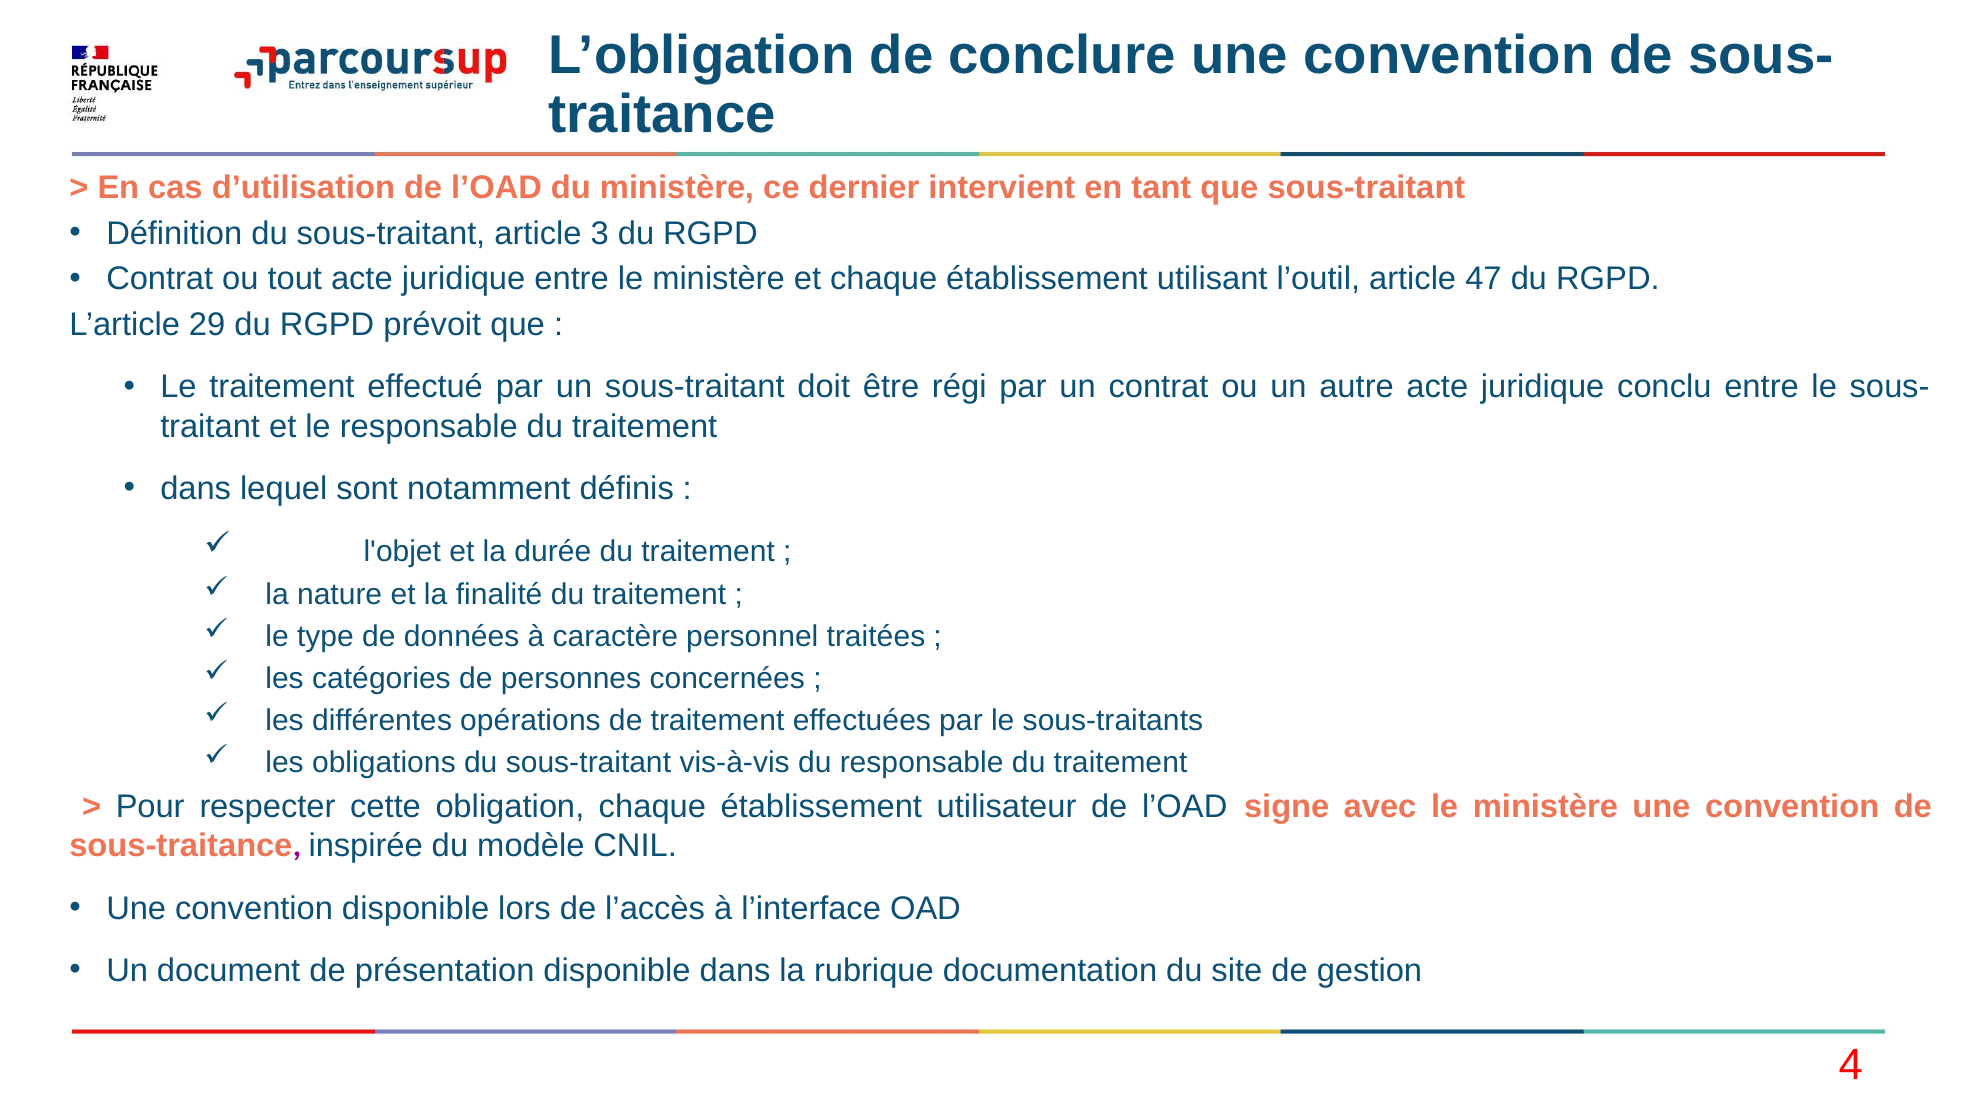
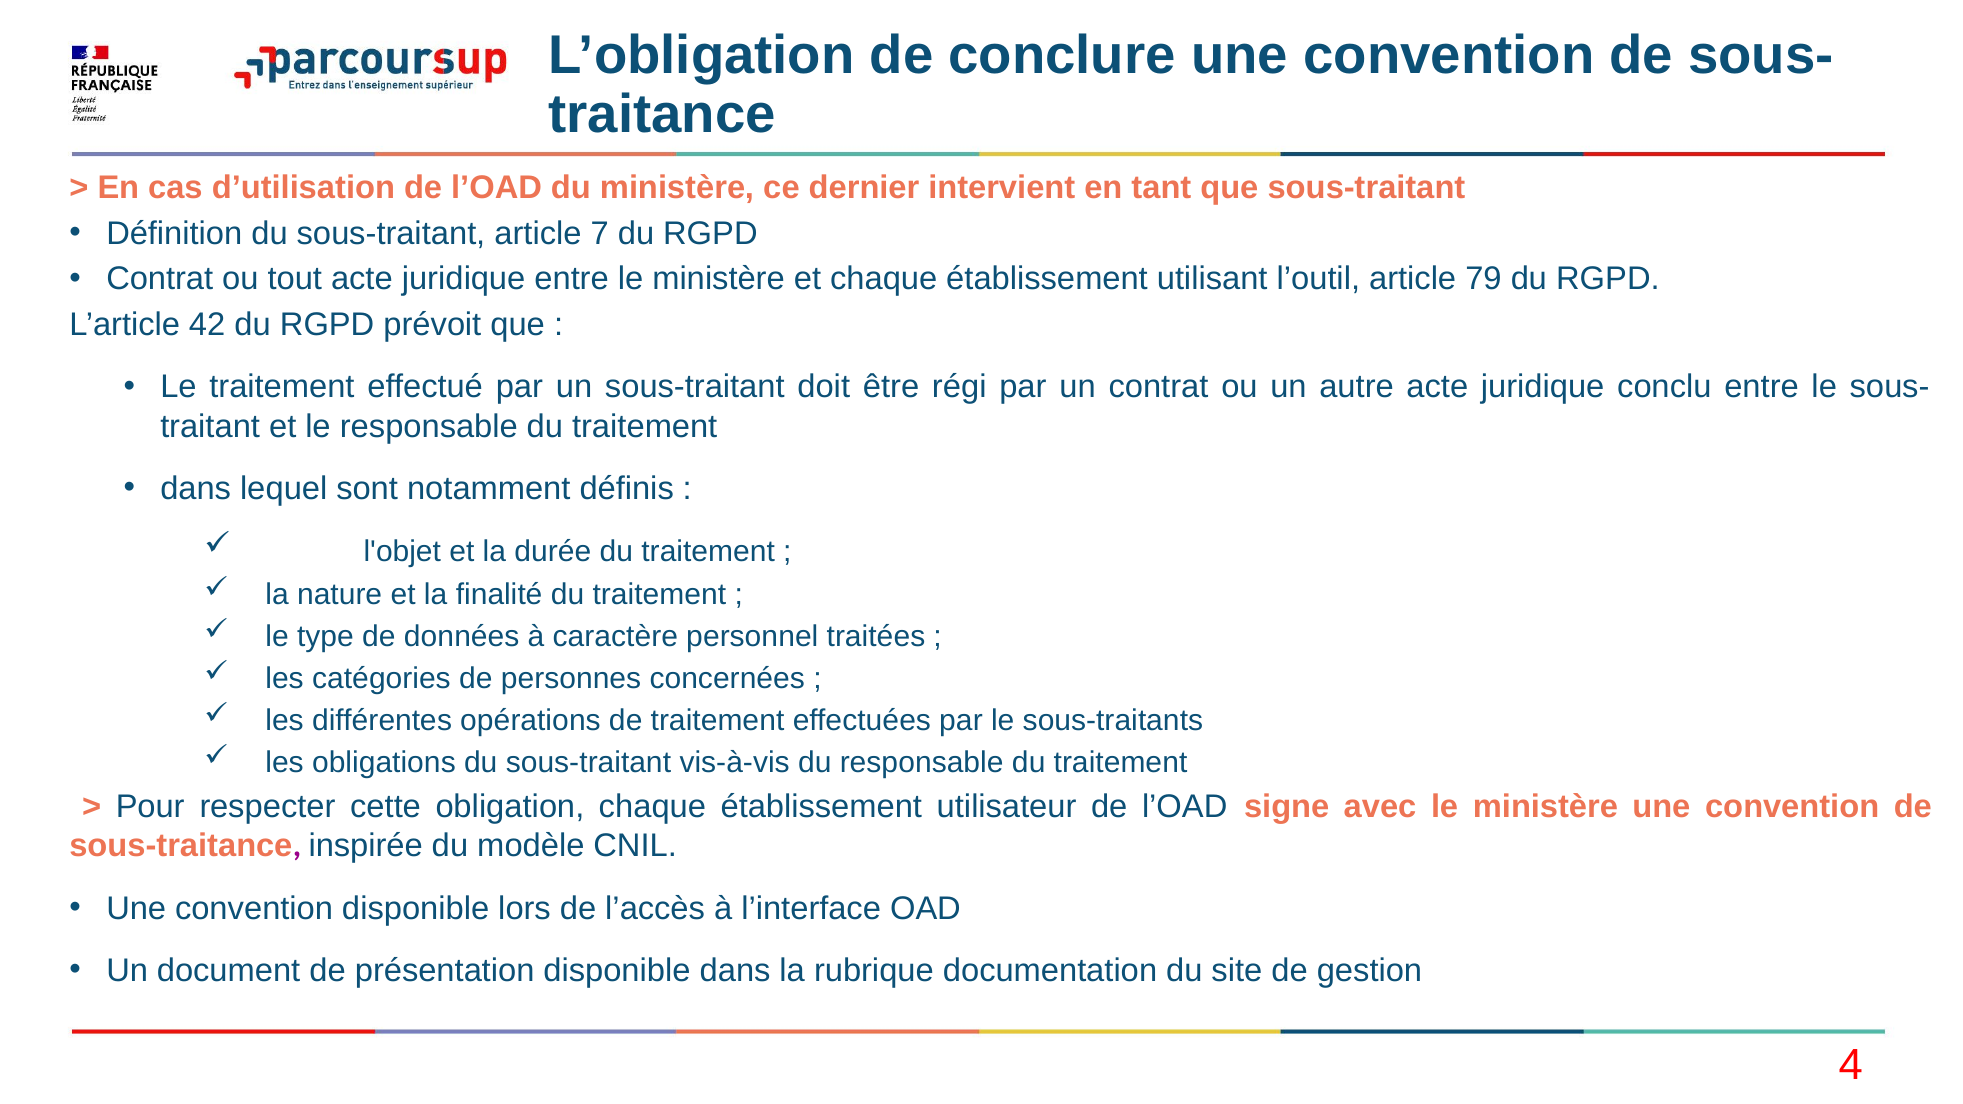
3: 3 -> 7
47: 47 -> 79
29: 29 -> 42
